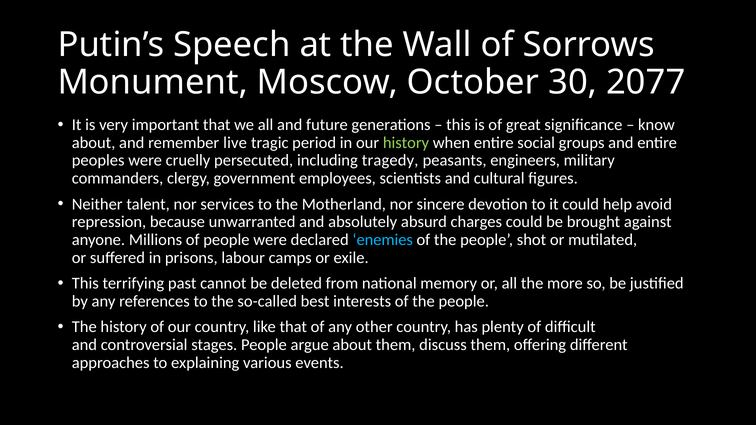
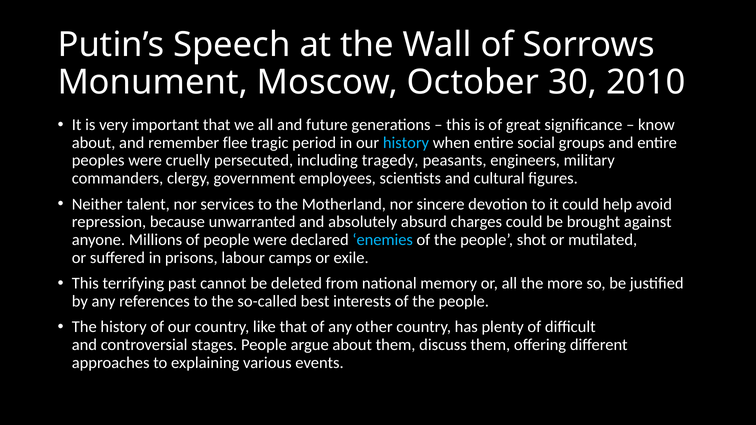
2077: 2077 -> 2010
live: live -> flee
history at (406, 143) colour: light green -> light blue
